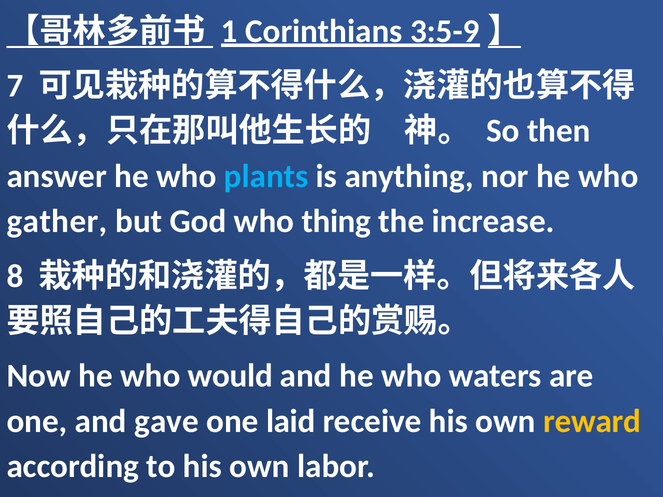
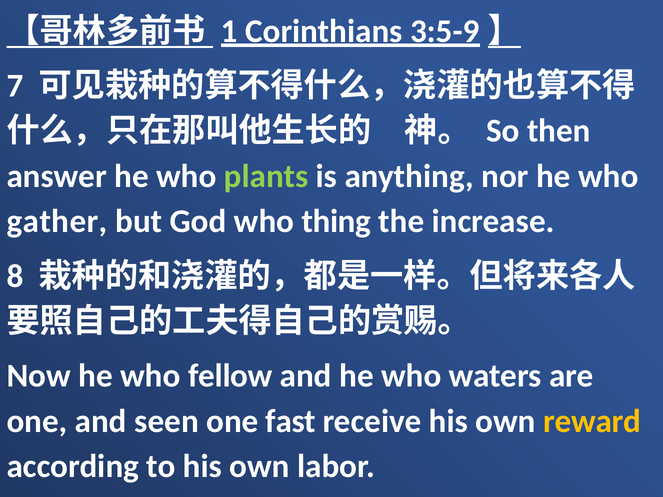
plants colour: light blue -> light green
would: would -> fellow
gave: gave -> seen
laid: laid -> fast
